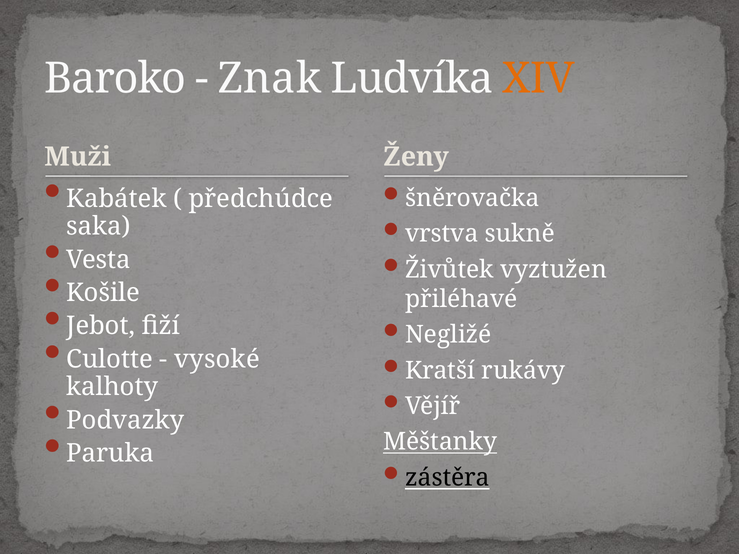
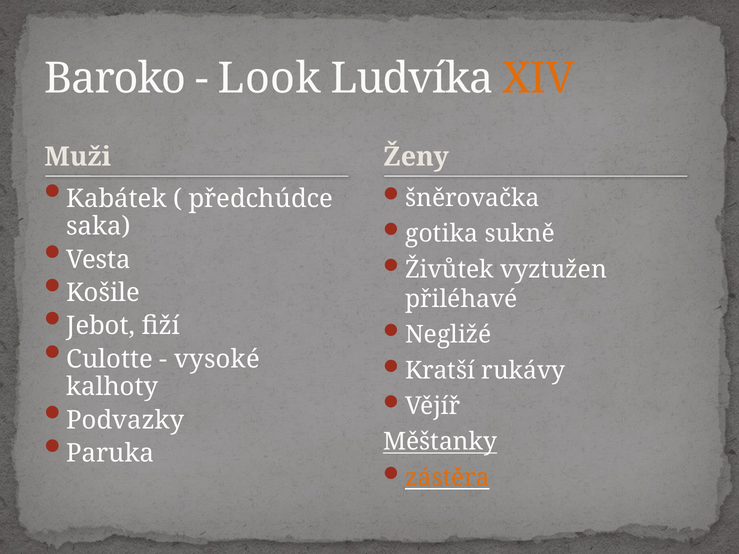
Znak: Znak -> Look
vrstva: vrstva -> gotika
zástěra colour: black -> orange
